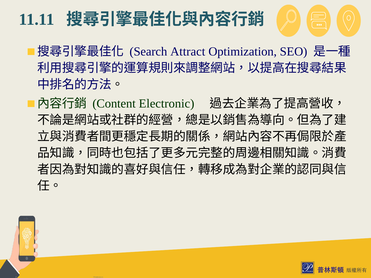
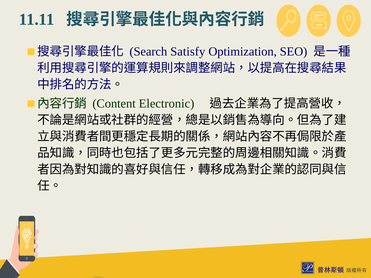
Attract: Attract -> Satisfy
